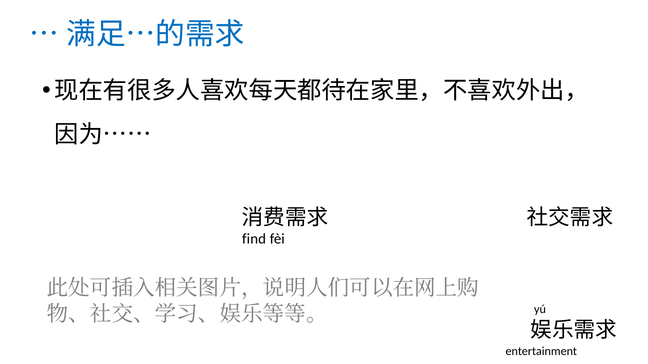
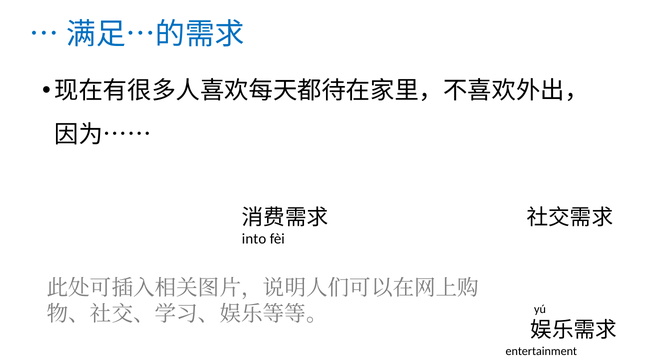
find: find -> into
